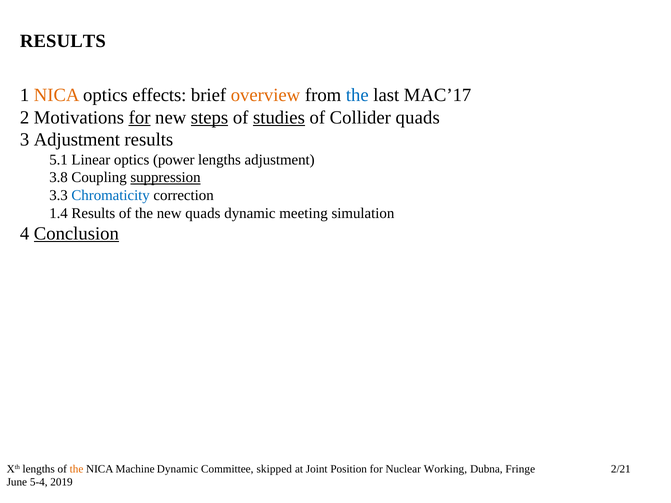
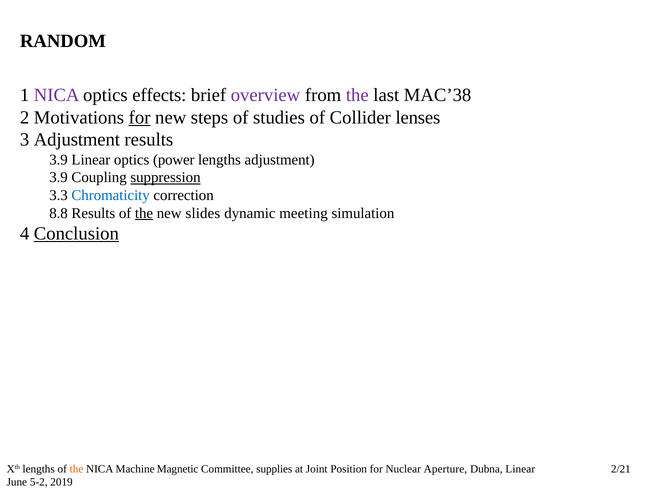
RESULTS at (63, 41): RESULTS -> RANDOM
NICA at (57, 95) colour: orange -> purple
overview colour: orange -> purple
the at (357, 95) colour: blue -> purple
MAC’17: MAC’17 -> MAC’38
steps underline: present -> none
studies underline: present -> none
Collider quads: quads -> lenses
5.1 at (59, 160): 5.1 -> 3.9
3.8 at (59, 178): 3.8 -> 3.9
1.4: 1.4 -> 8.8
the at (144, 213) underline: none -> present
new quads: quads -> slides
Machine Dynamic: Dynamic -> Magnetic
skipped: skipped -> supplies
Working: Working -> Aperture
Dubna Fringe: Fringe -> Linear
5-4: 5-4 -> 5-2
